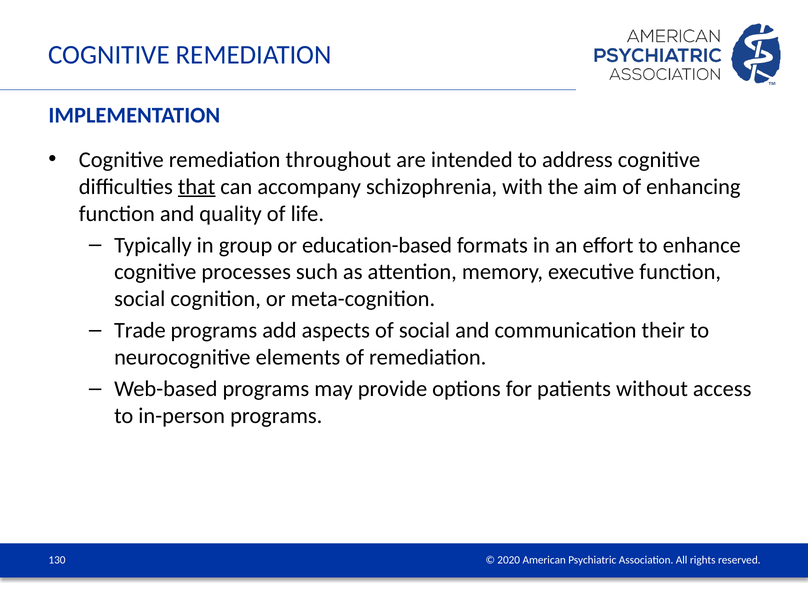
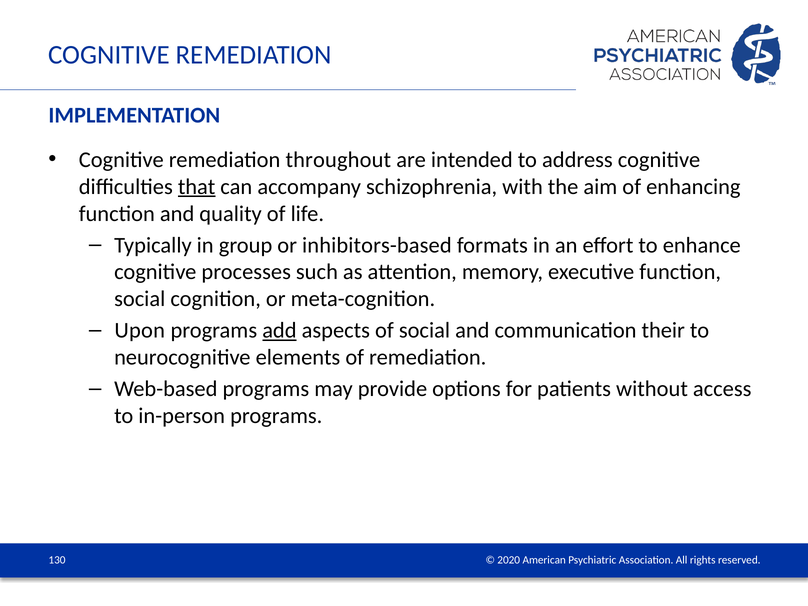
education-based: education-based -> inhibitors-based
Trade: Trade -> Upon
add underline: none -> present
